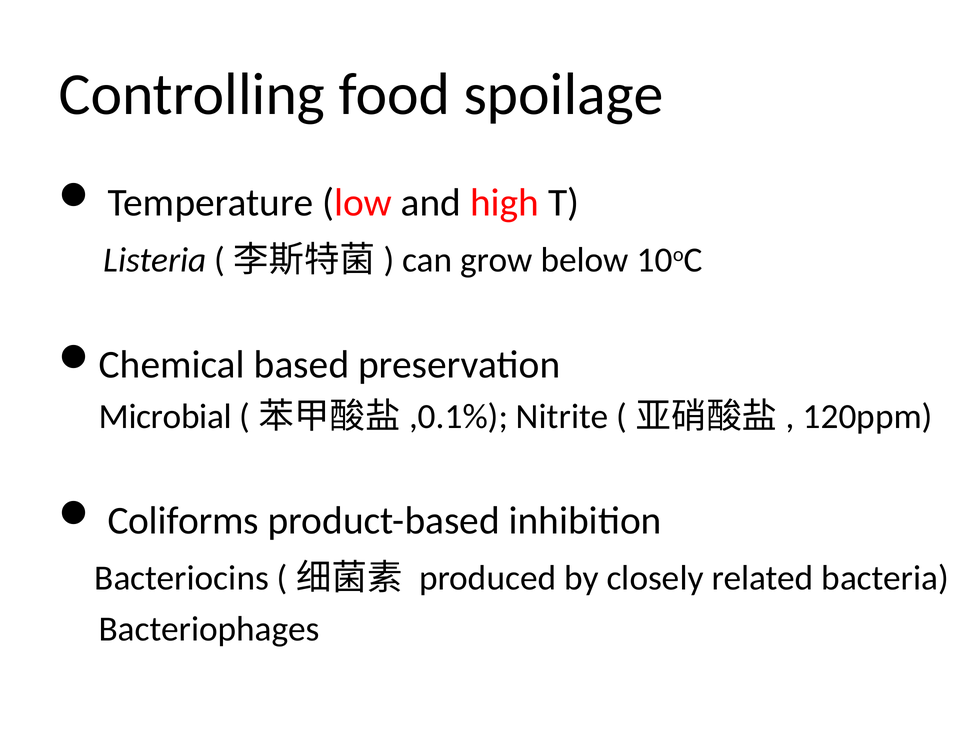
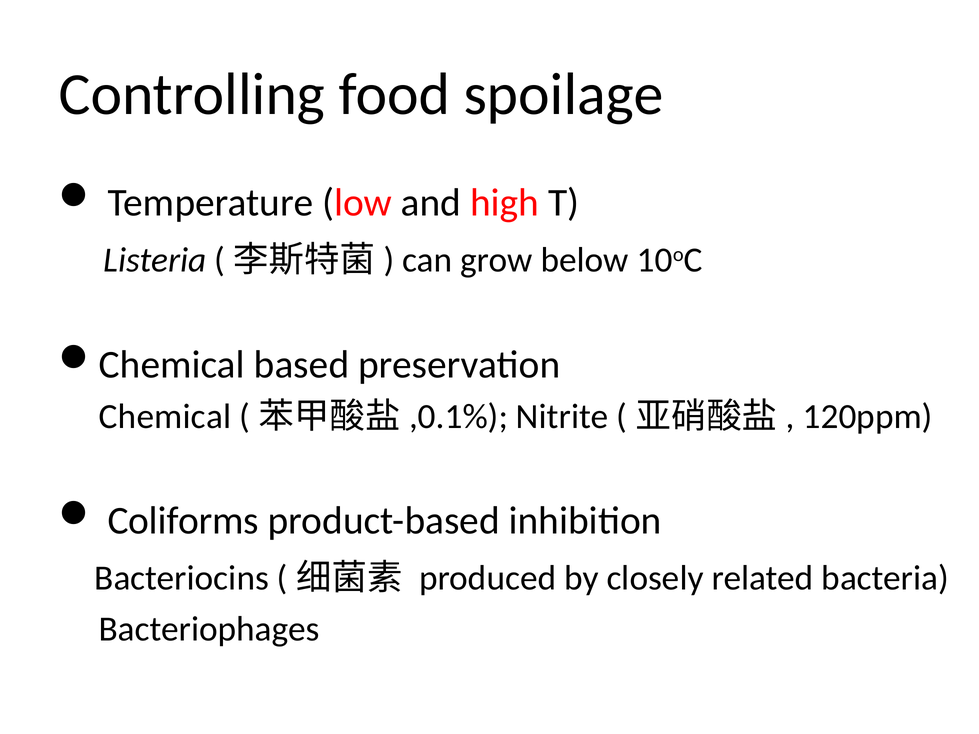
Microbial at (165, 417): Microbial -> Chemical
